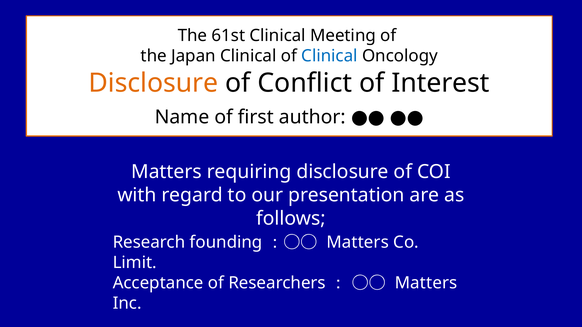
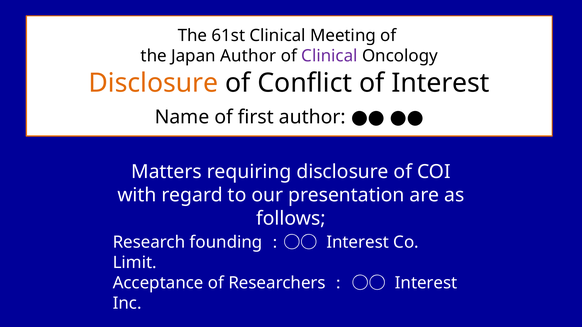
Japan Clinical: Clinical -> Author
Clinical at (329, 56) colour: blue -> purple
Matters at (358, 242): Matters -> Interest
Matters at (426, 283): Matters -> Interest
